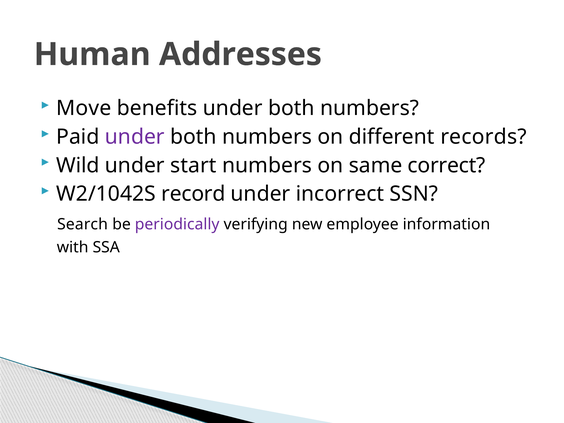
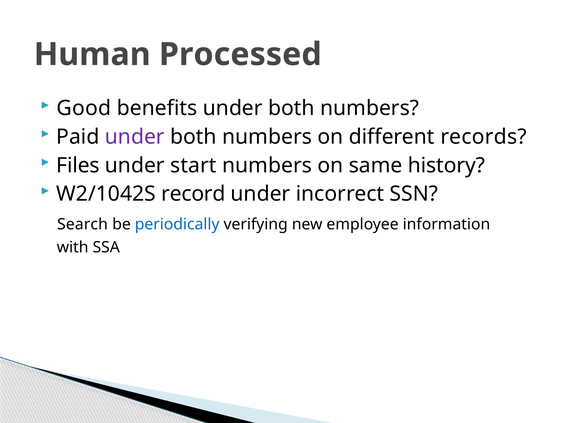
Addresses: Addresses -> Processed
Move: Move -> Good
Wild: Wild -> Files
correct: correct -> history
periodically colour: purple -> blue
